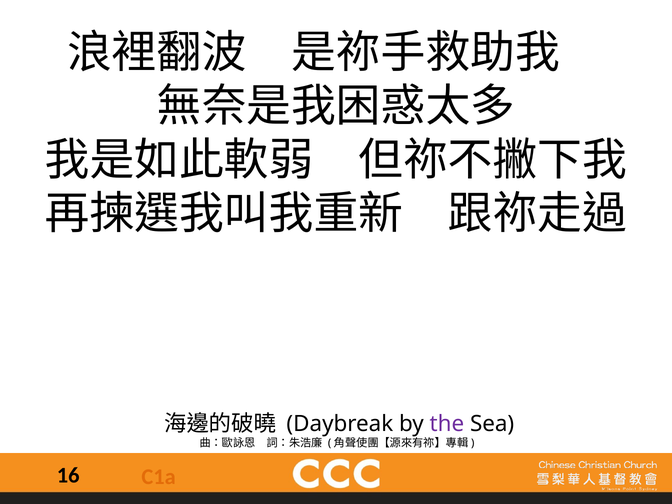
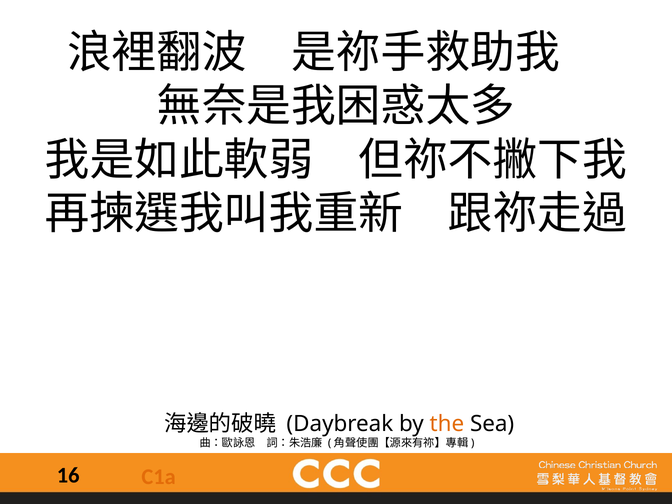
the colour: purple -> orange
